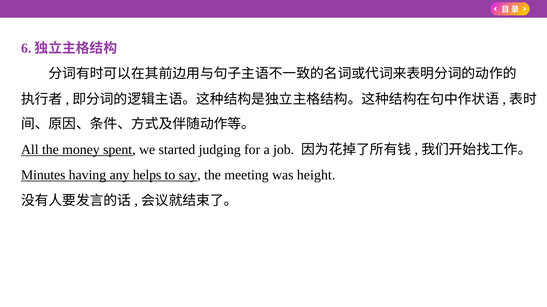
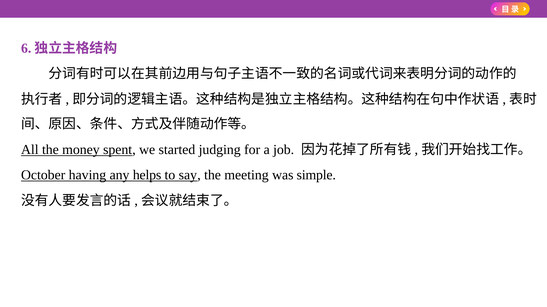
Minutes: Minutes -> October
height: height -> simple
